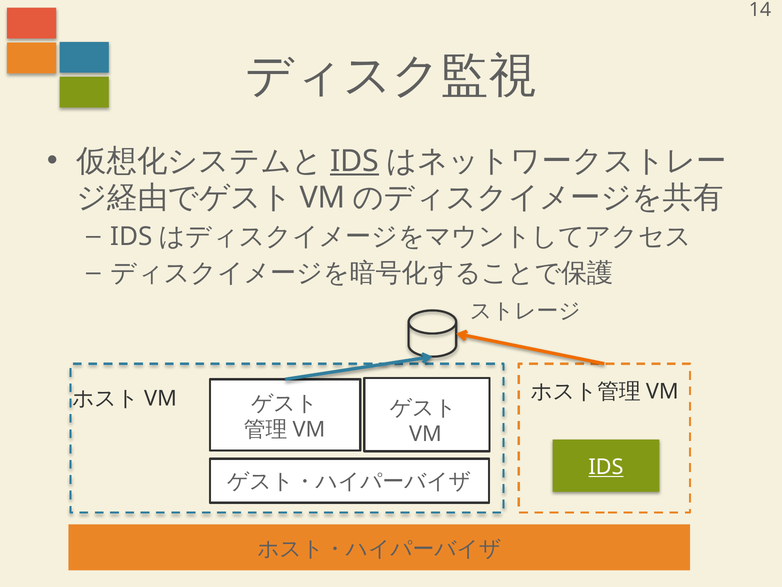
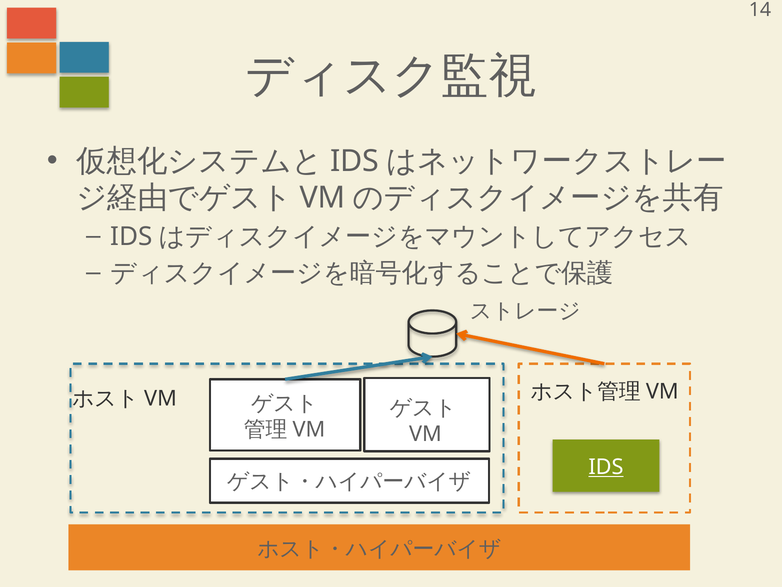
IDS at (355, 161) underline: present -> none
